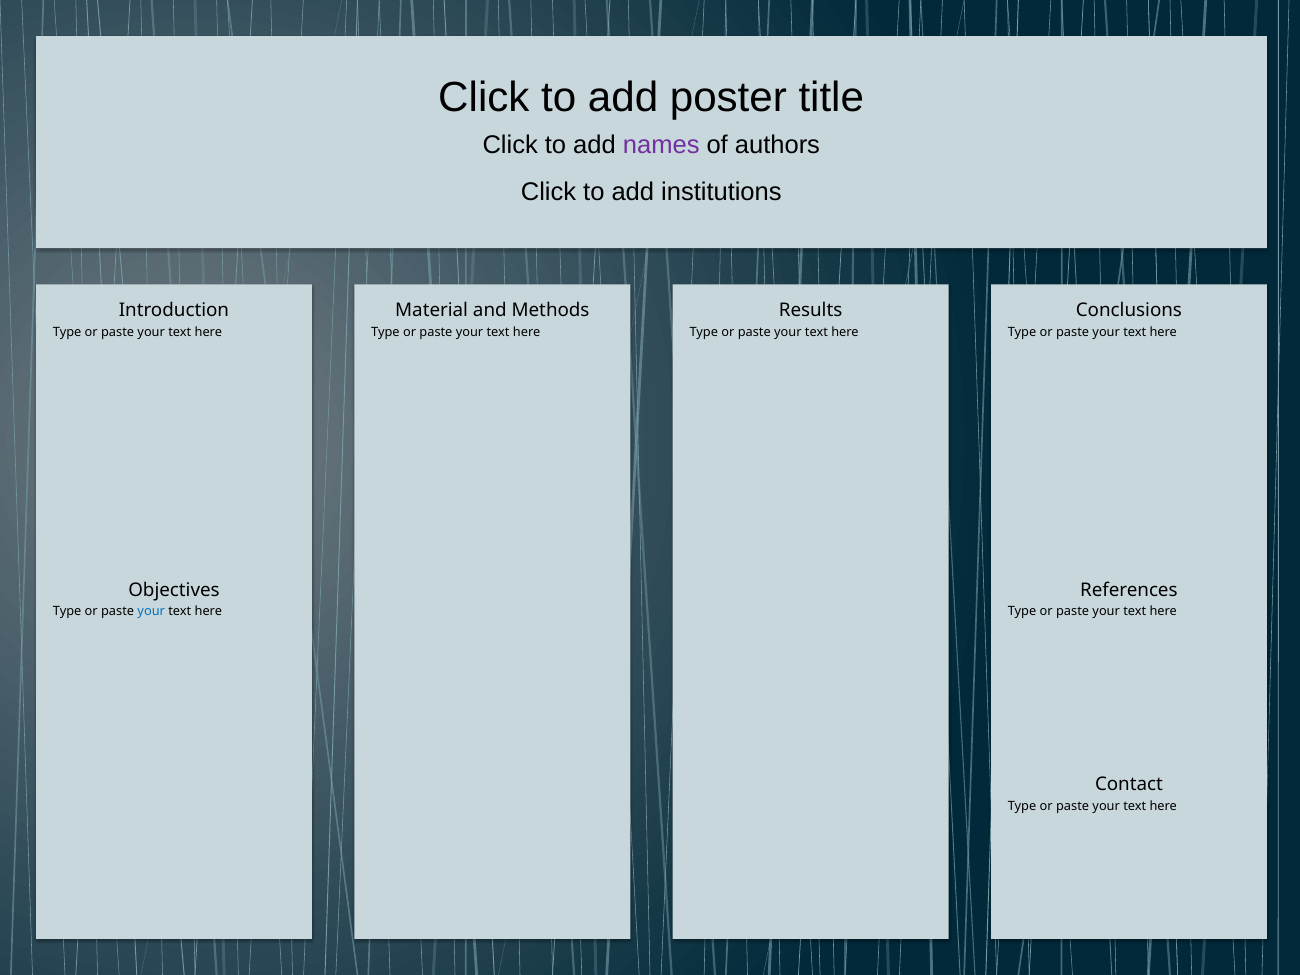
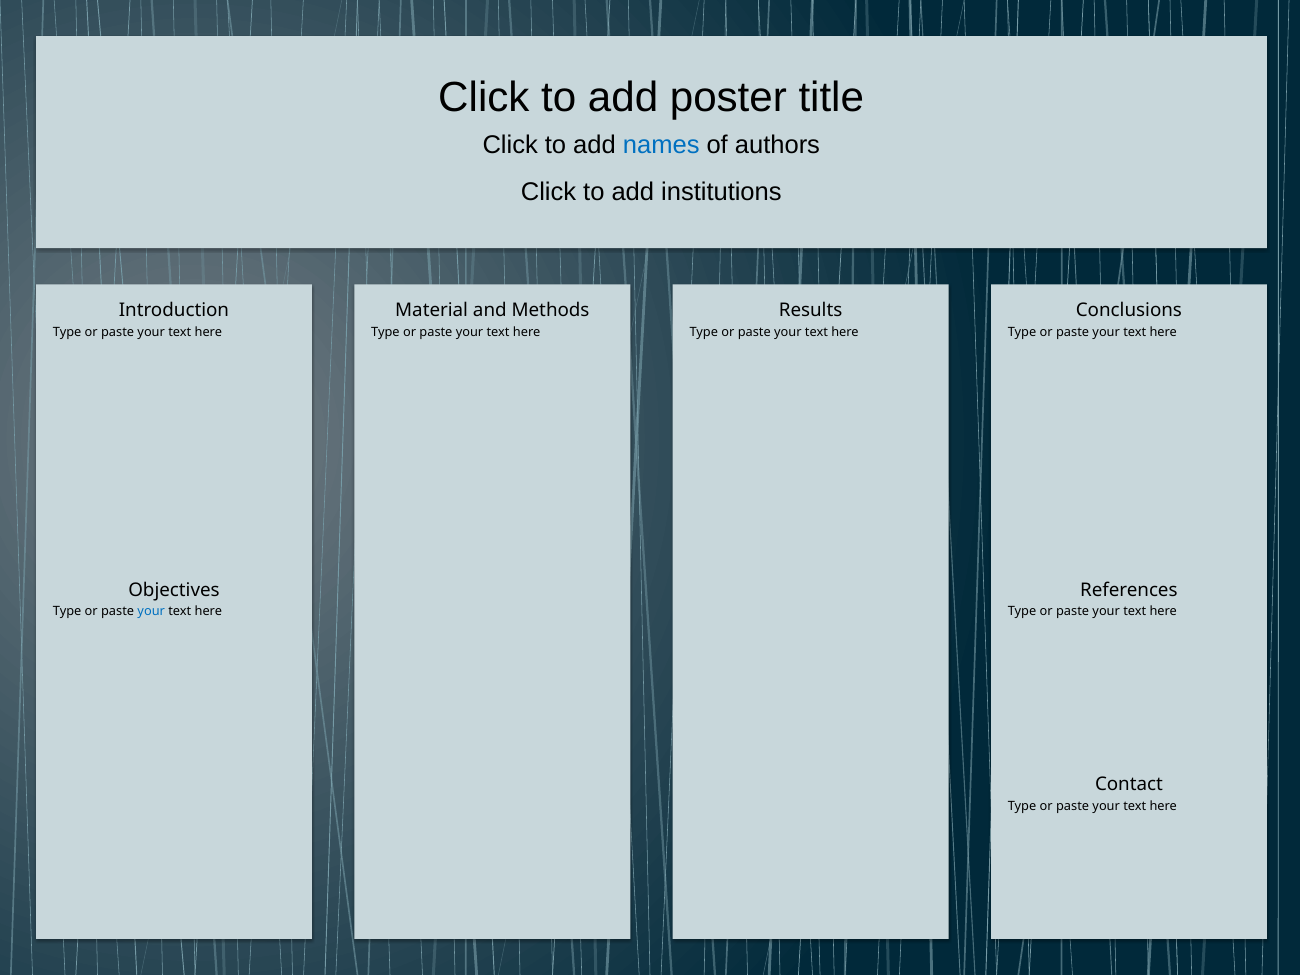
names colour: purple -> blue
